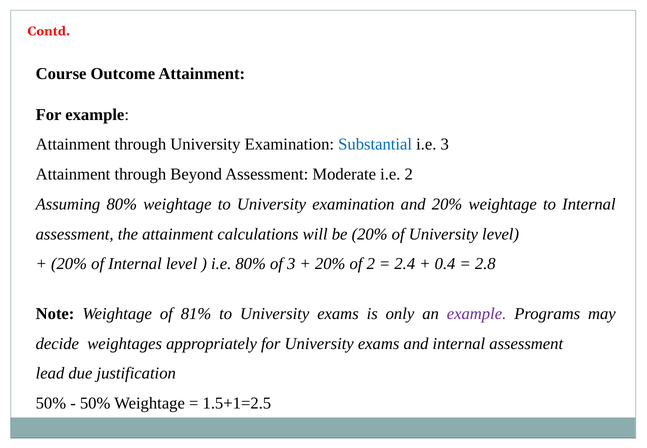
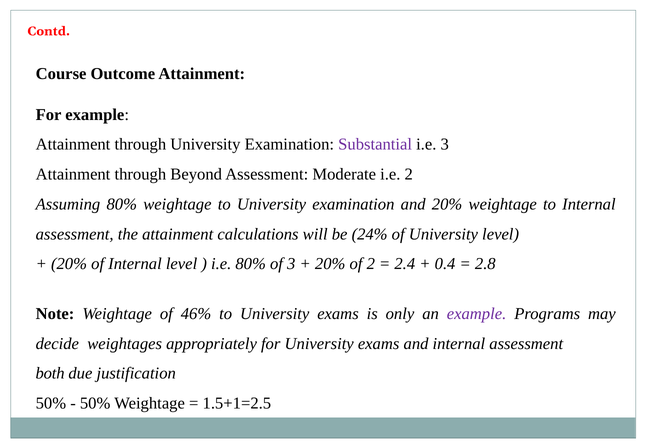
Substantial colour: blue -> purple
be 20%: 20% -> 24%
81%: 81% -> 46%
lead: lead -> both
